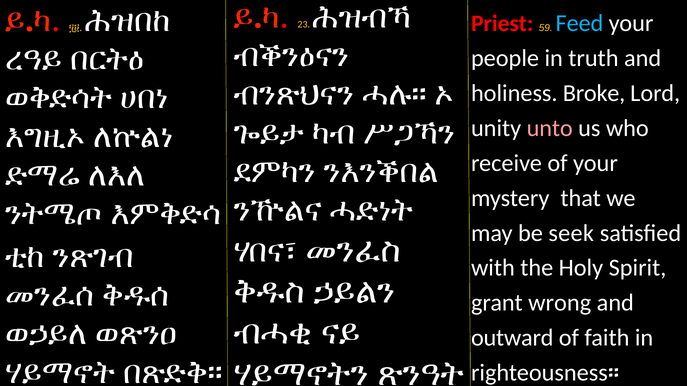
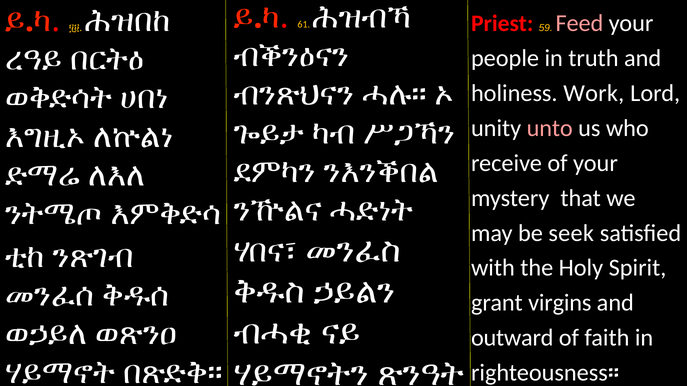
23: 23 -> 61
Feed colour: light blue -> pink
Broke: Broke -> Work
wrong: wrong -> virgins
